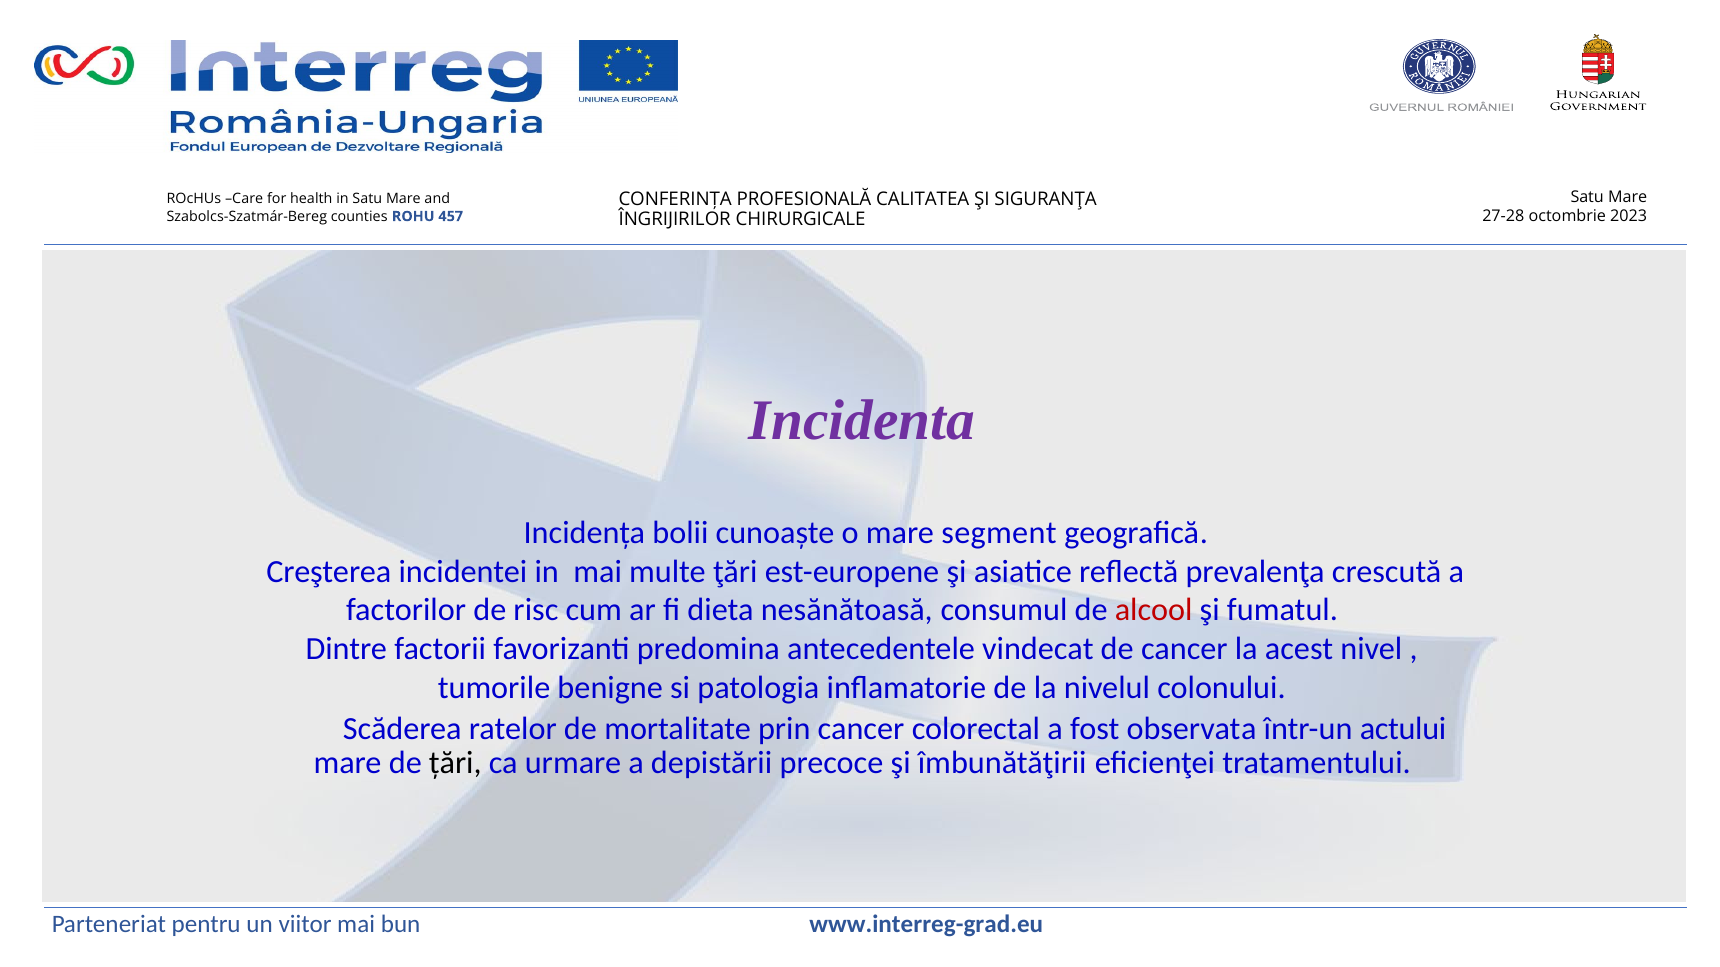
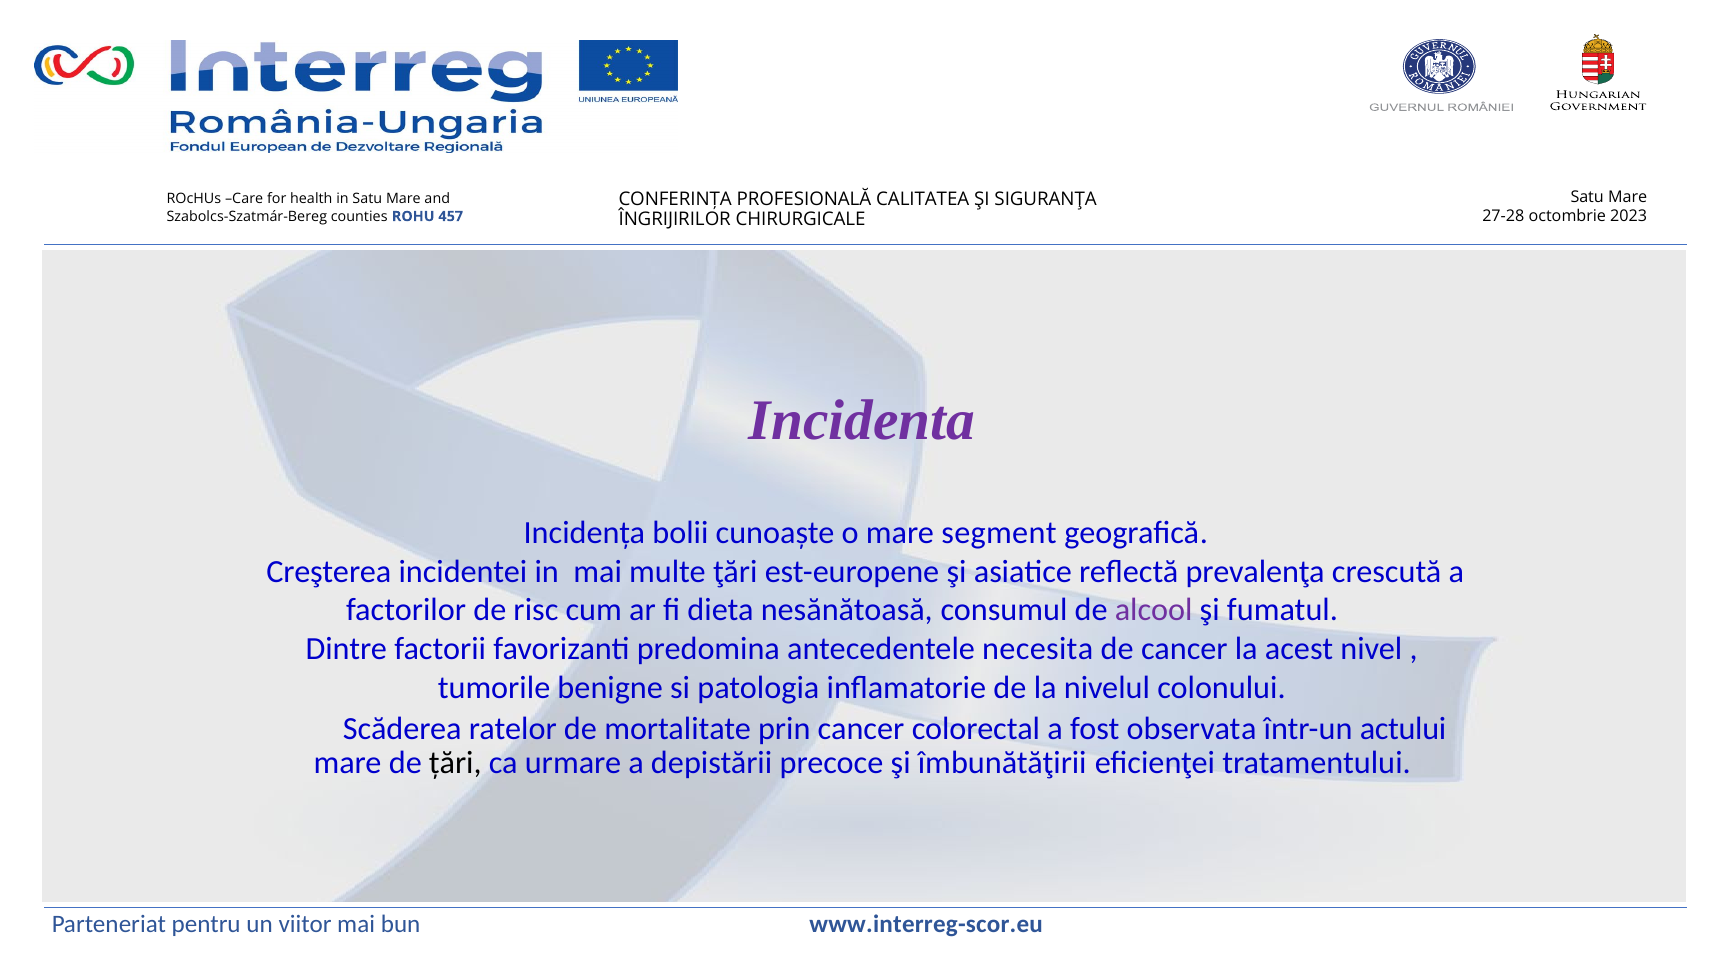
alcool colour: red -> purple
vindecat: vindecat -> necesita
www.interreg-grad.eu: www.interreg-grad.eu -> www.interreg-scor.eu
